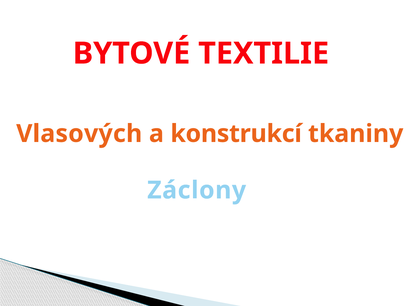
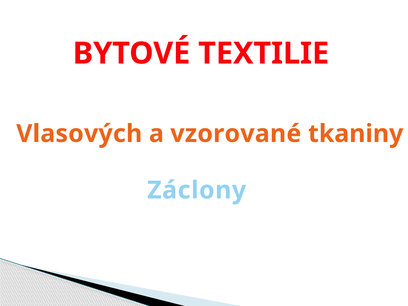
konstrukcí: konstrukcí -> vzorované
